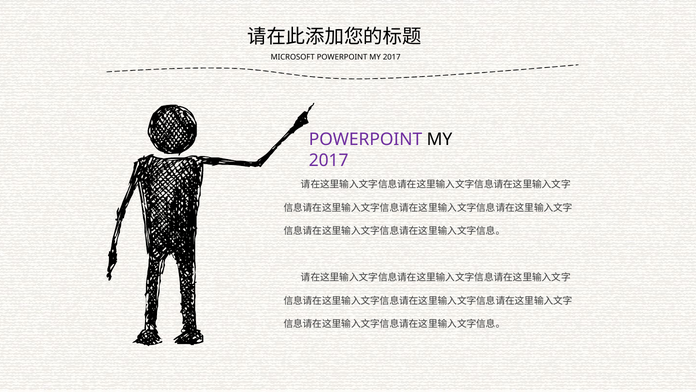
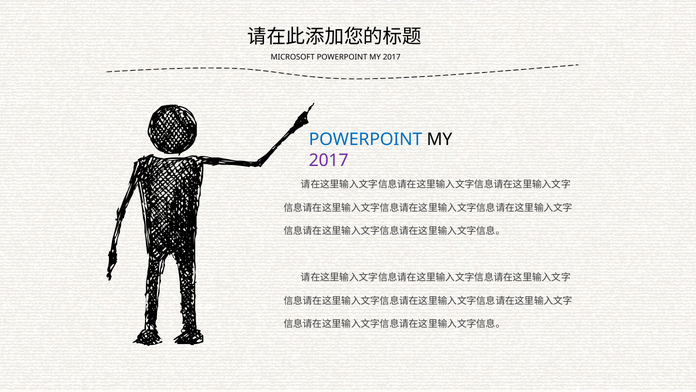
POWERPOINT at (365, 139) colour: purple -> blue
